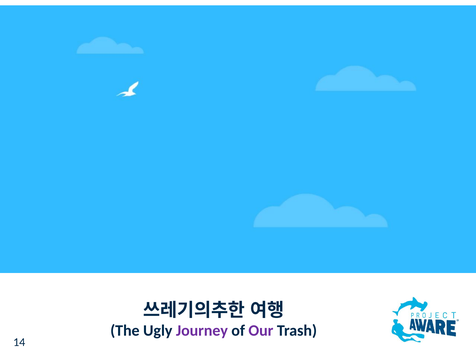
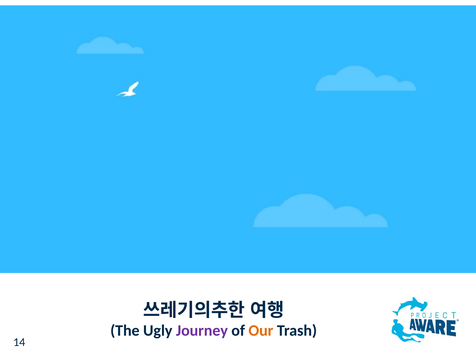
Our colour: purple -> orange
